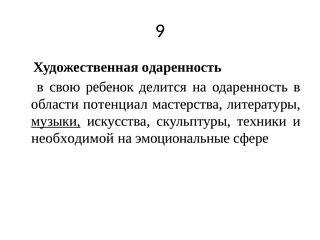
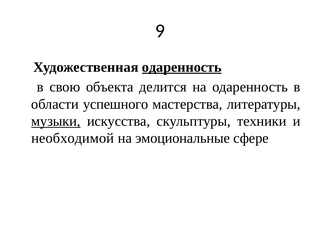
одаренность at (182, 67) underline: none -> present
ребенок: ребенок -> объекта
потенциал: потенциал -> успешного
